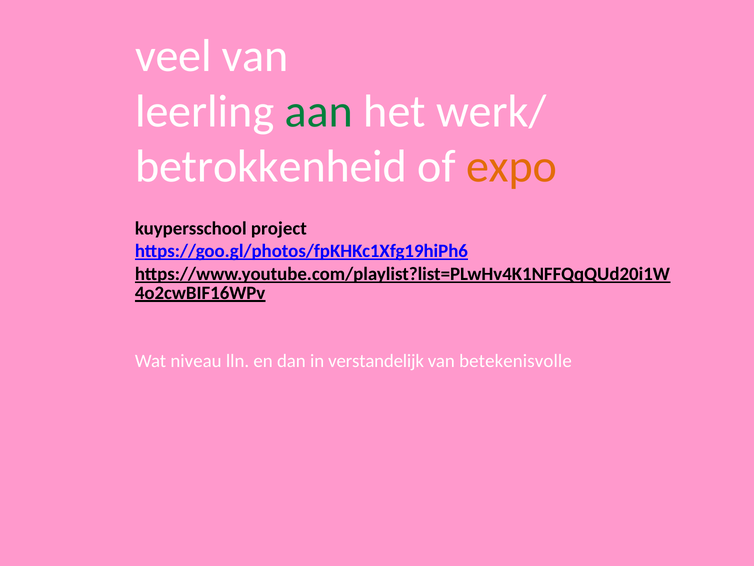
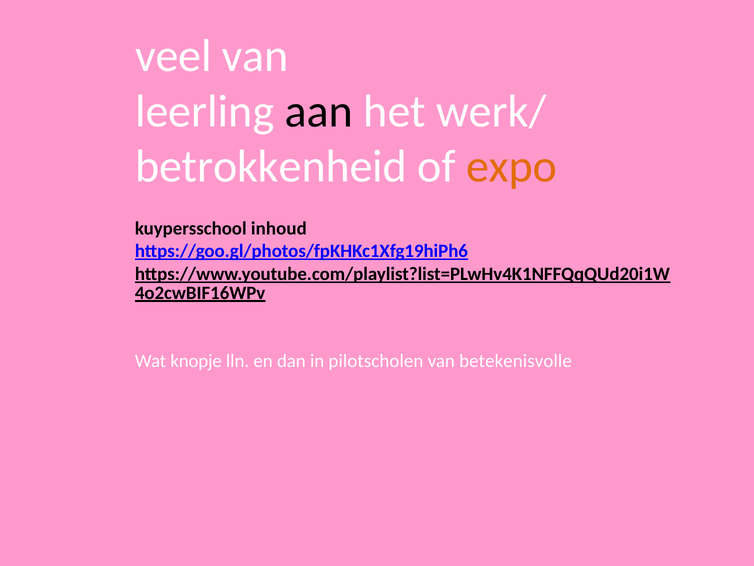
aan colour: green -> black
project: project -> inhoud
niveau: niveau -> knopje
verstandelijk: verstandelijk -> pilotscholen
